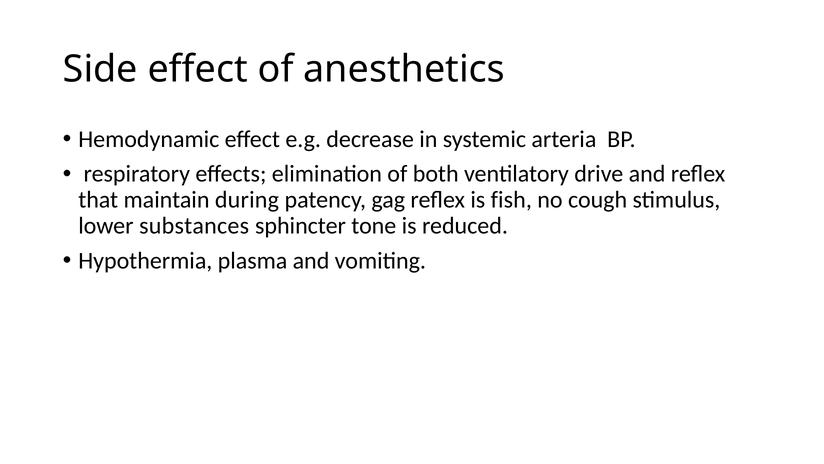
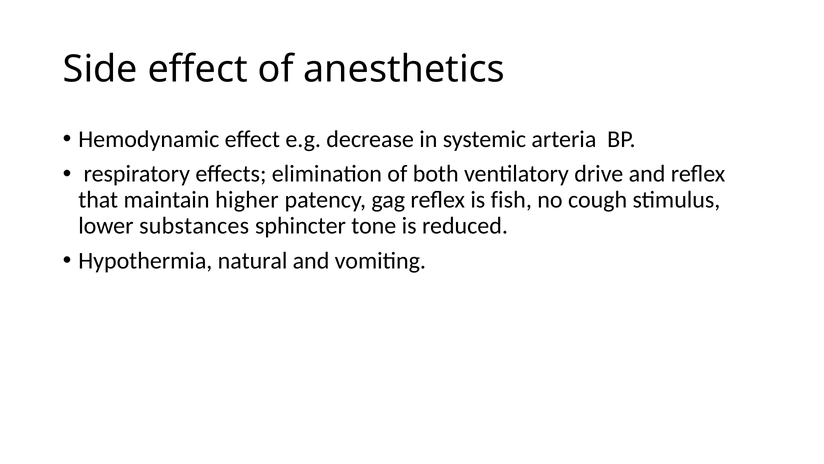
during: during -> higher
plasma: plasma -> natural
